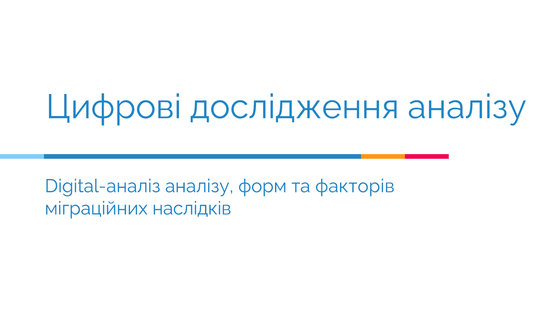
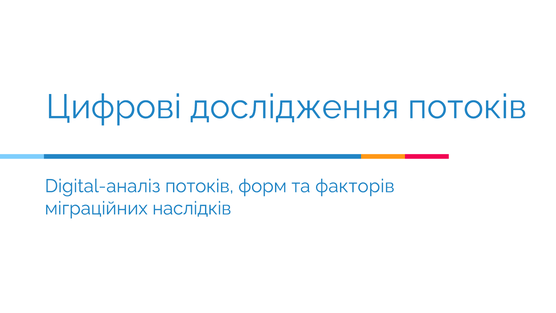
дослідження аналізу: аналізу -> потоків
Digital-aналіз аналізу: аналізу -> потоків
